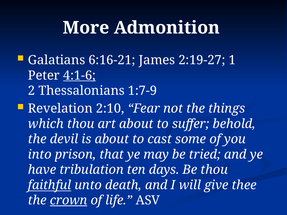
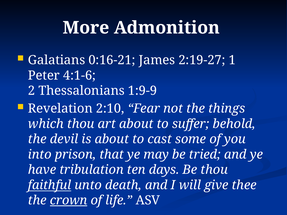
6:16-21: 6:16-21 -> 0:16-21
4:1-6 underline: present -> none
1:7-9: 1:7-9 -> 1:9-9
